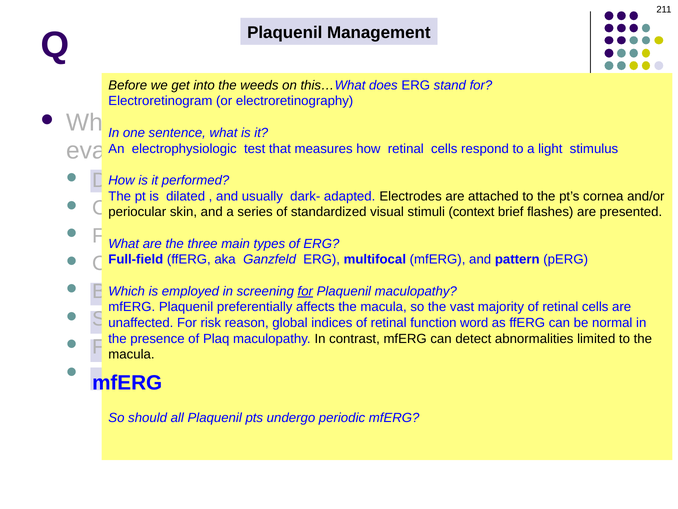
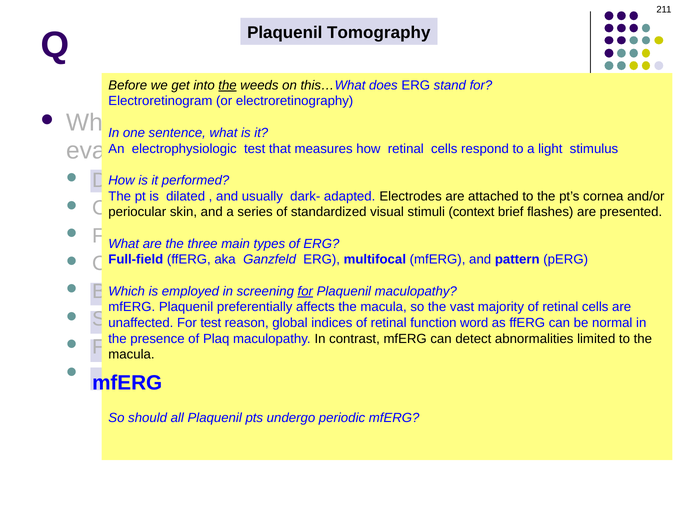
Management: Management -> Tomography
the at (228, 85) underline: none -> present
For risk: risk -> test
